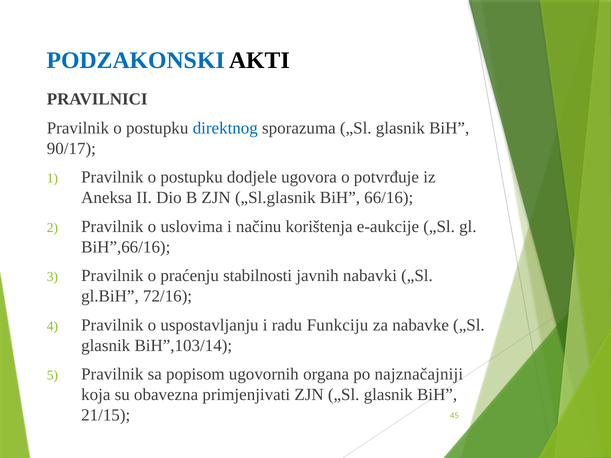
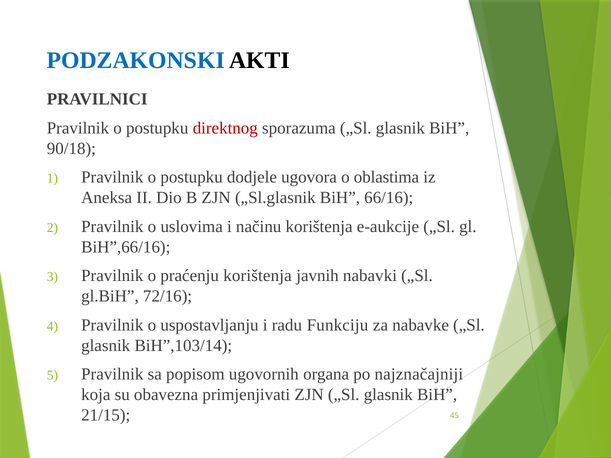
direktnog colour: blue -> red
90/17: 90/17 -> 90/18
potvrđuje: potvrđuje -> oblastima
praćenju stabilnosti: stabilnosti -> korištenja
